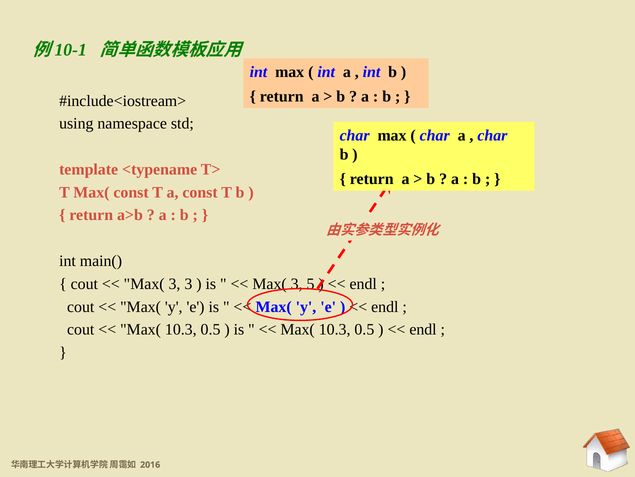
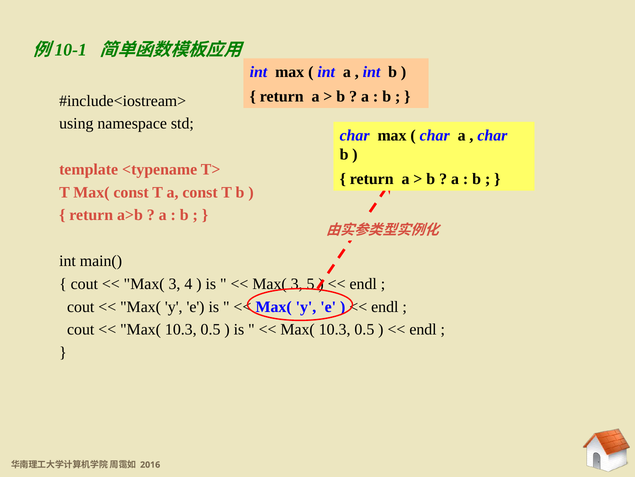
3 3: 3 -> 4
